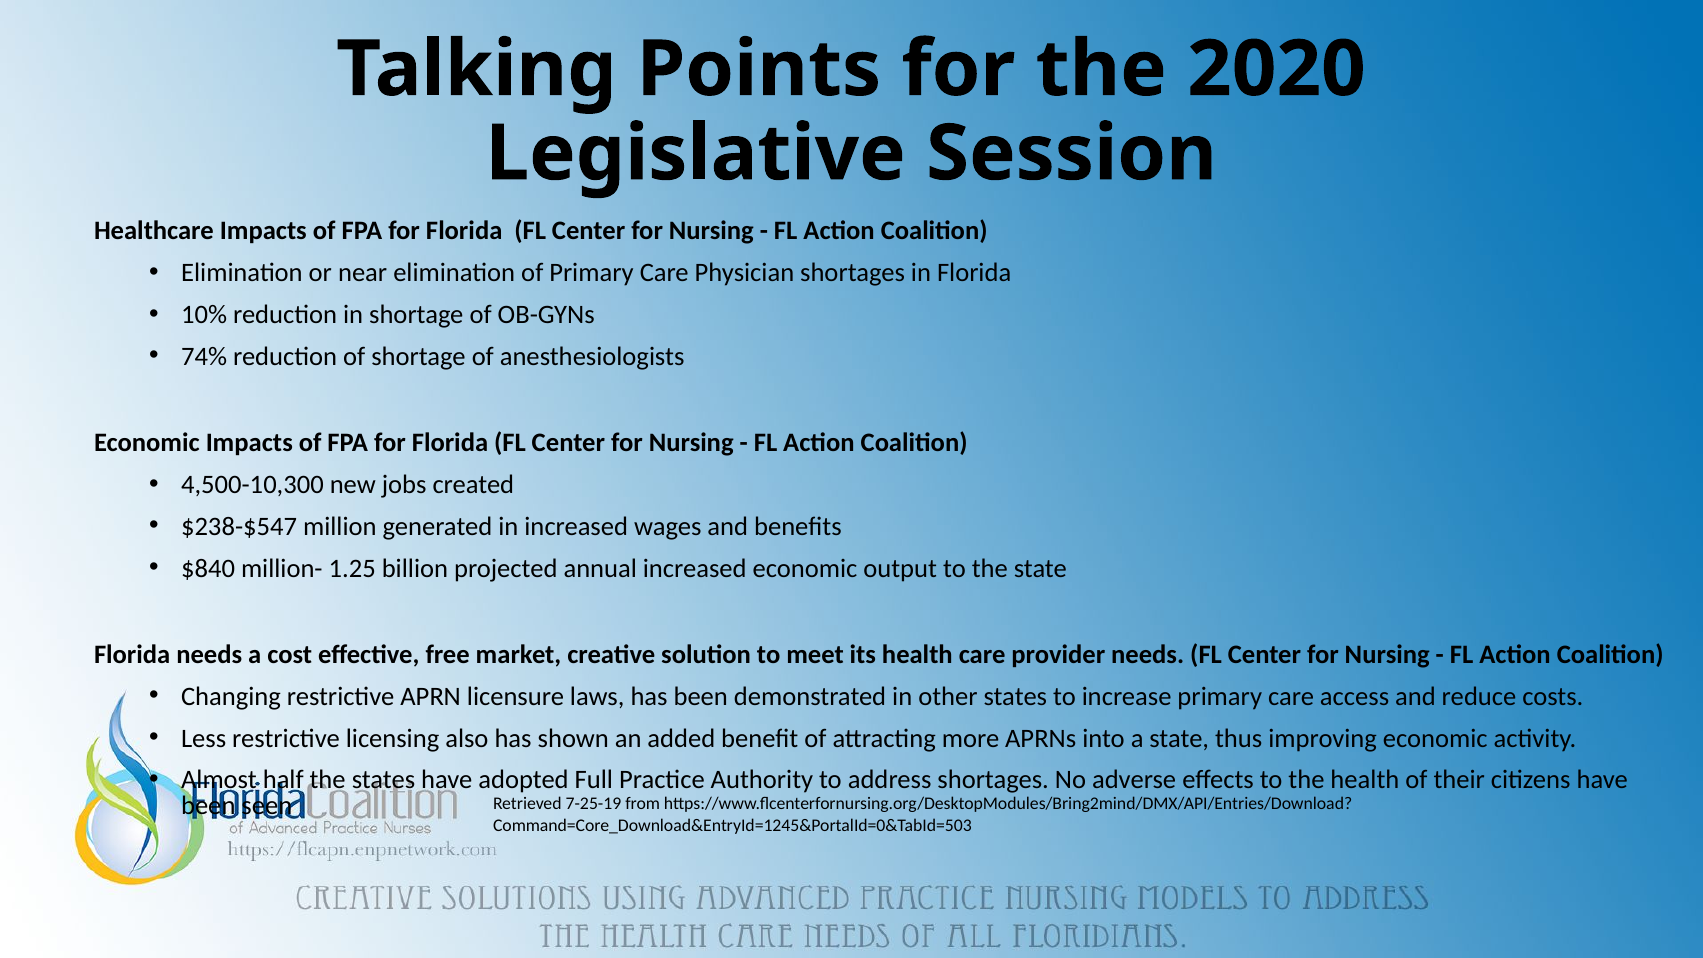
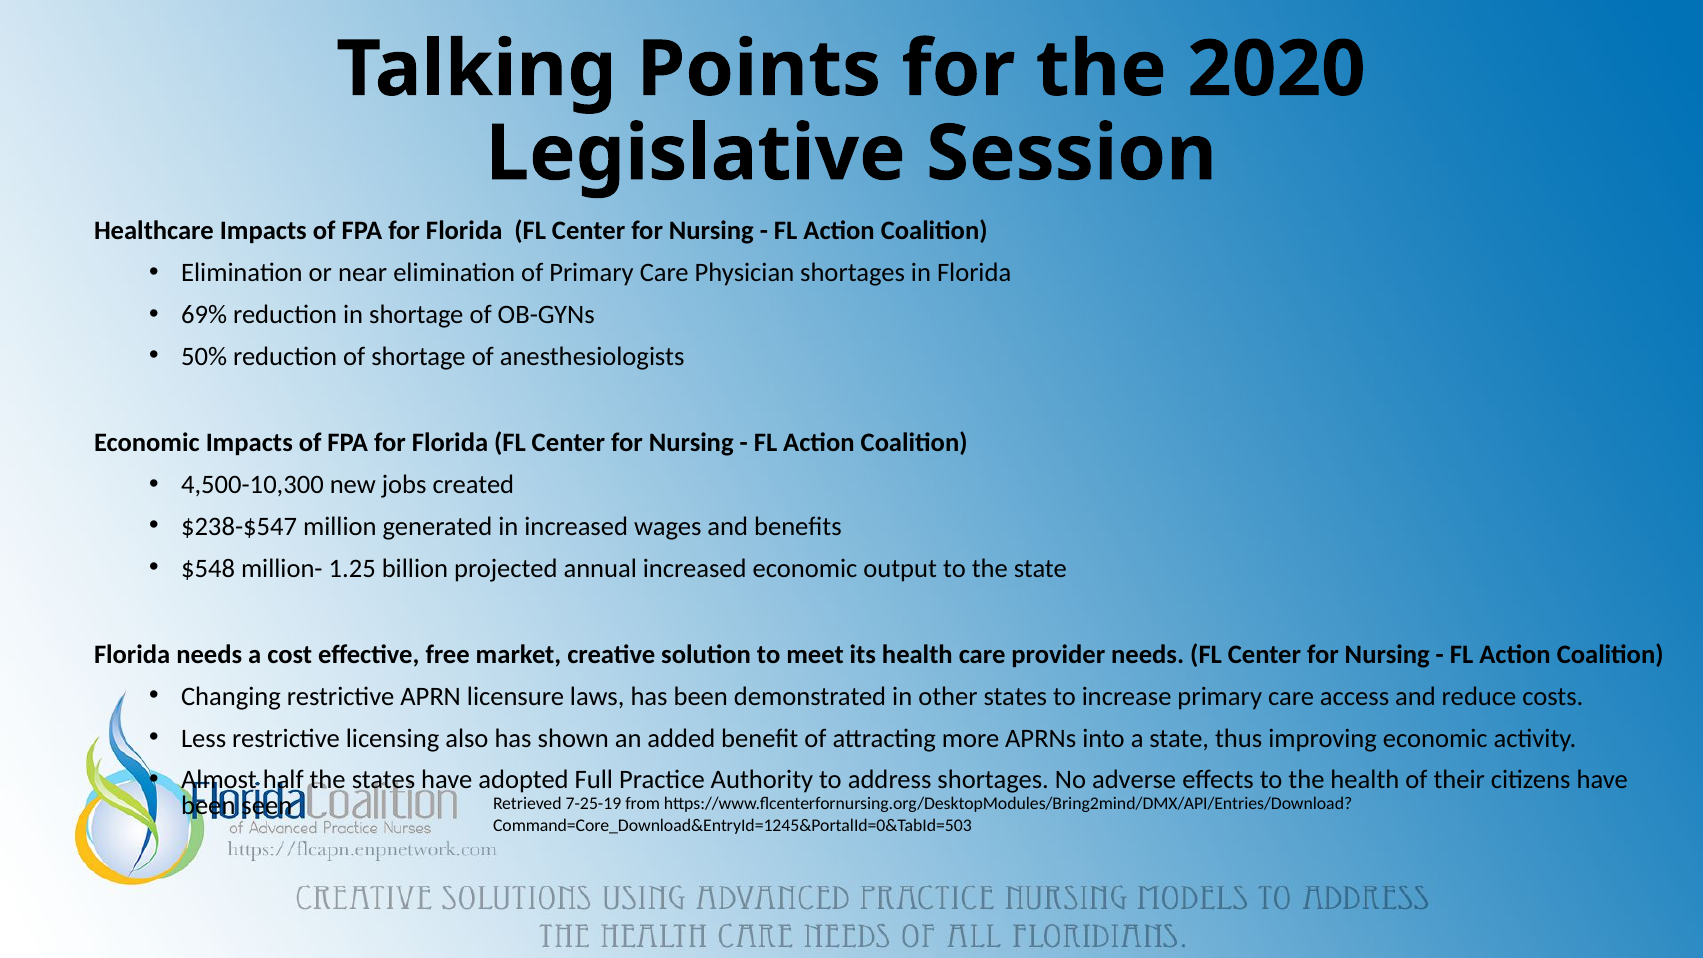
10%: 10% -> 69%
74%: 74% -> 50%
$840: $840 -> $548
